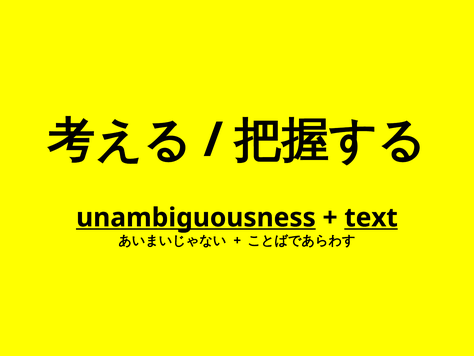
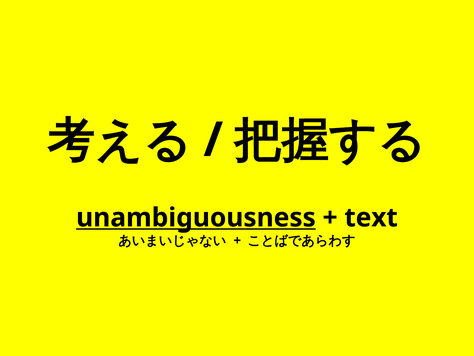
text underline: present -> none
